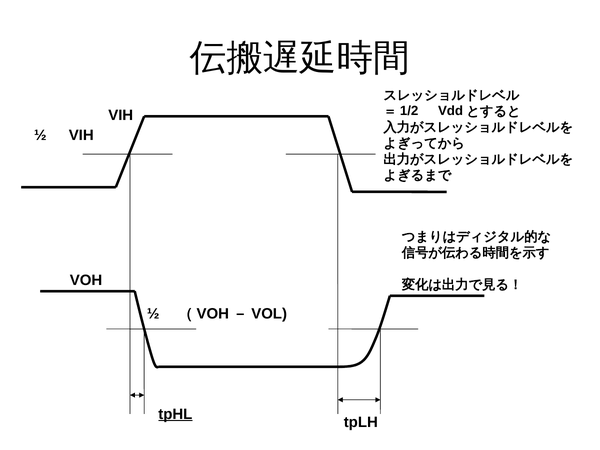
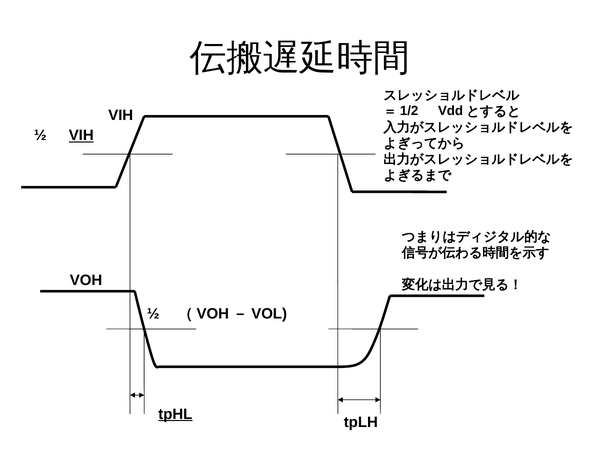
VIH at (81, 135) underline: none -> present
